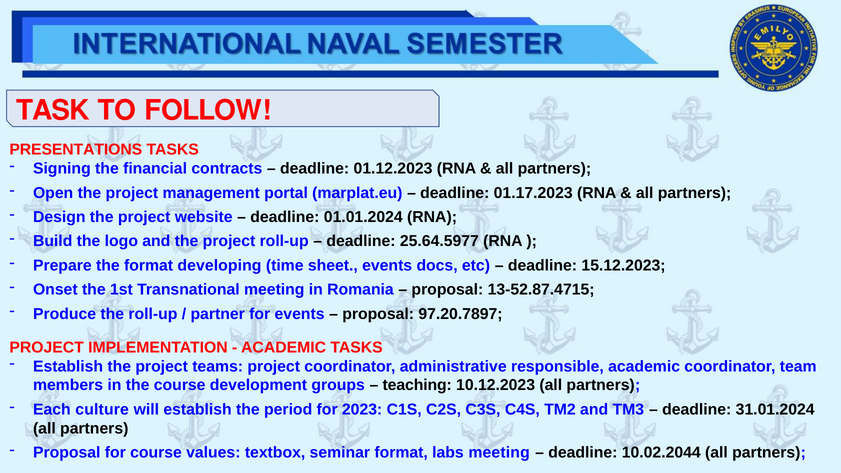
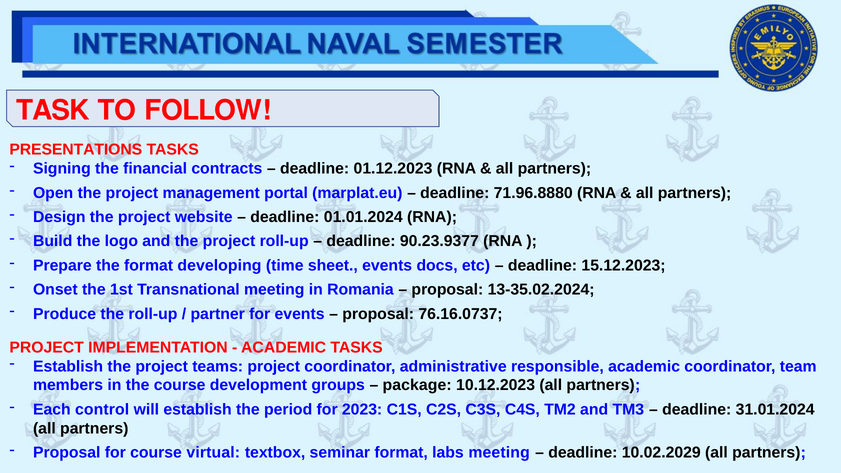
01.17.2023: 01.17.2023 -> 71.96.8880
25.64.5977: 25.64.5977 -> 90.23.9377
13-52.87.4715: 13-52.87.4715 -> 13-35.02.2024
97.20.7897: 97.20.7897 -> 76.16.0737
teaching: teaching -> package
culture: culture -> control
values: values -> virtual
10.02.2044: 10.02.2044 -> 10.02.2029
